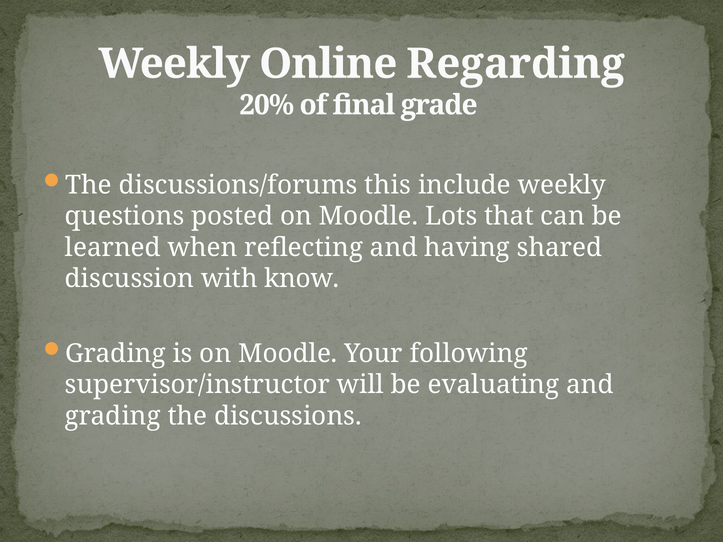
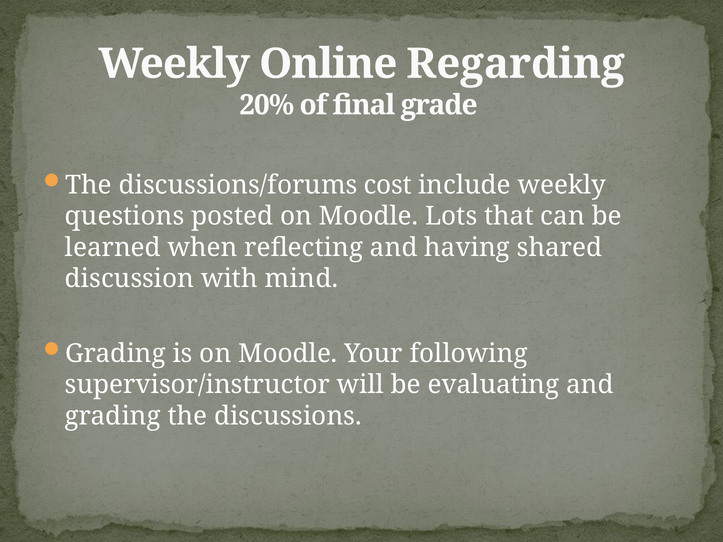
this: this -> cost
know: know -> mind
